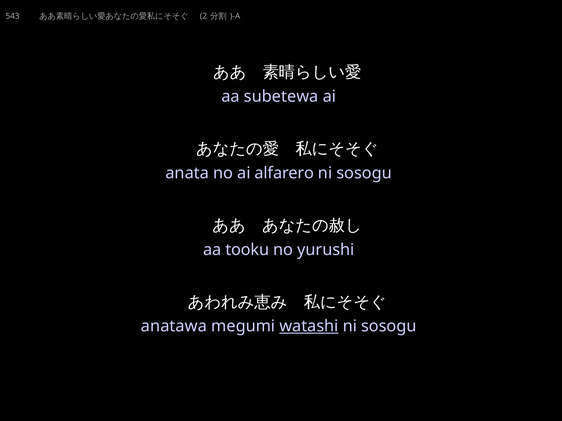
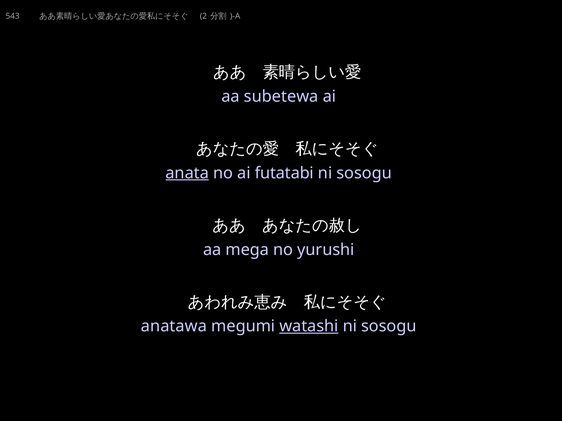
anata underline: none -> present
alfarero: alfarero -> futatabi
tooku: tooku -> mega
